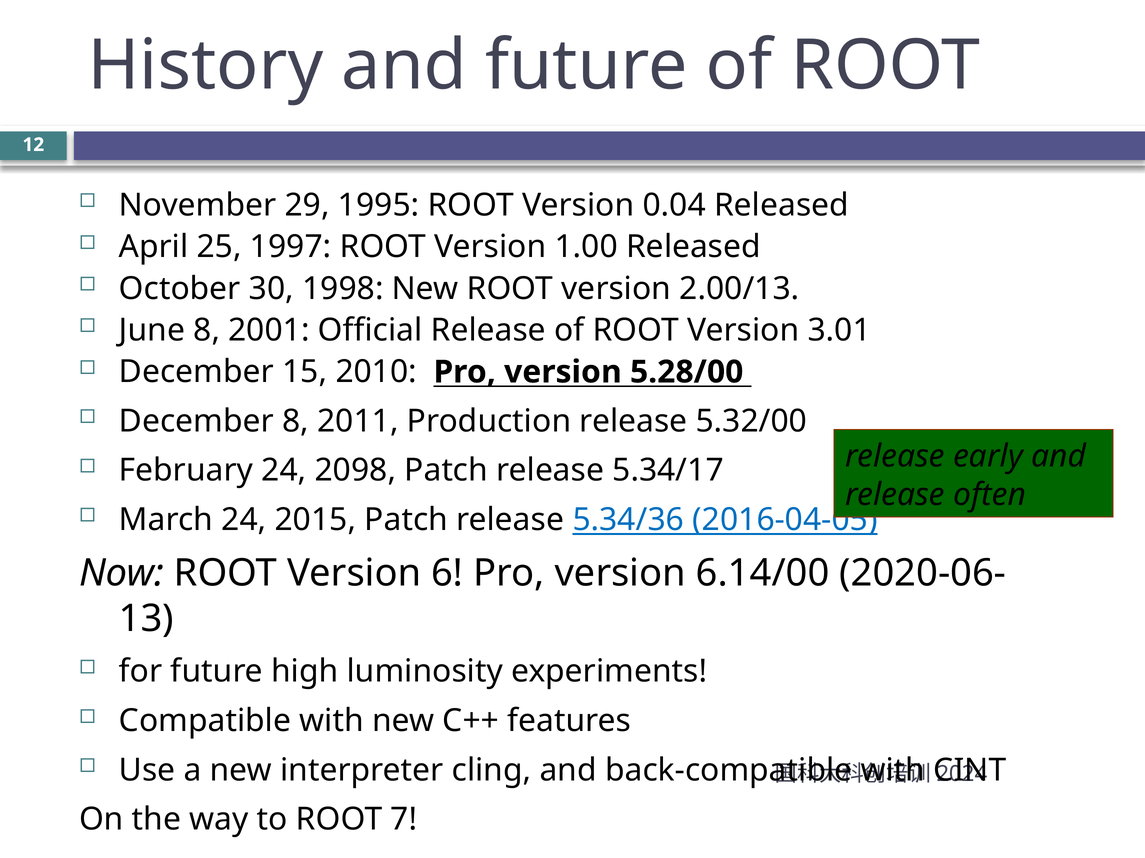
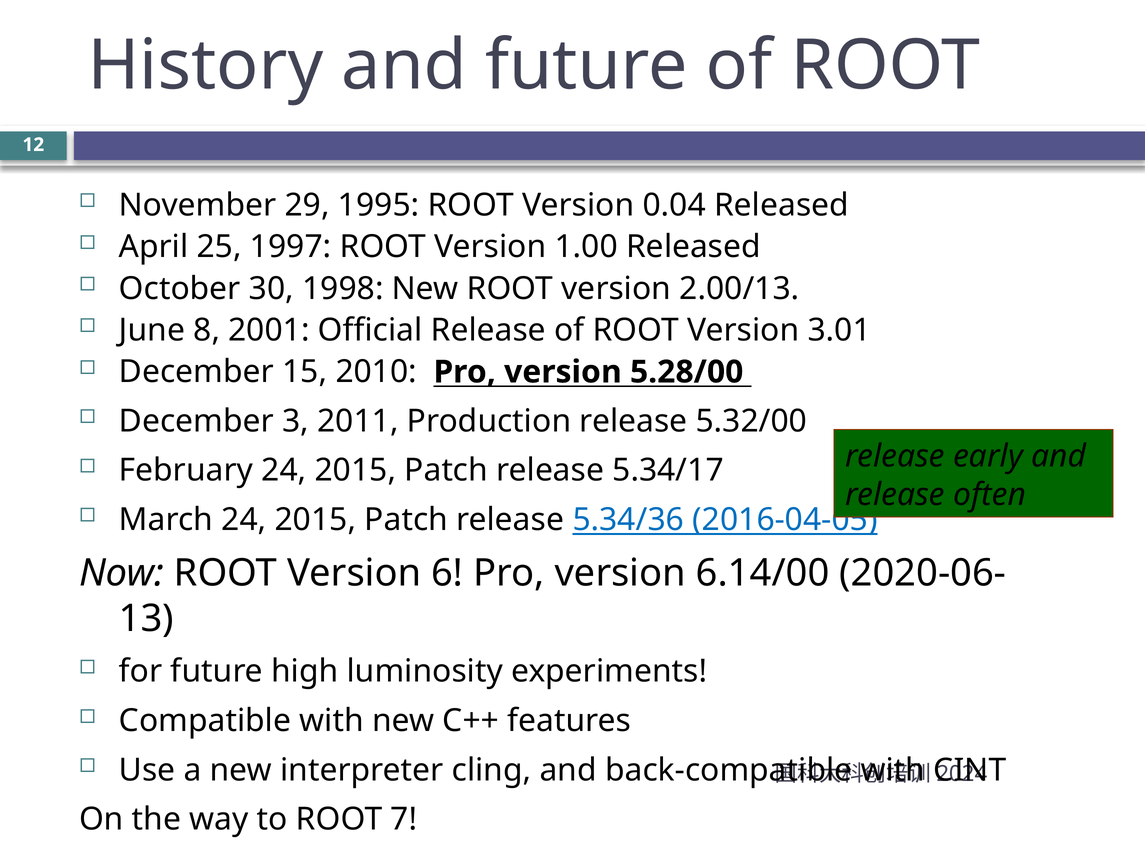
December 8: 8 -> 3
February 24 2098: 2098 -> 2015
